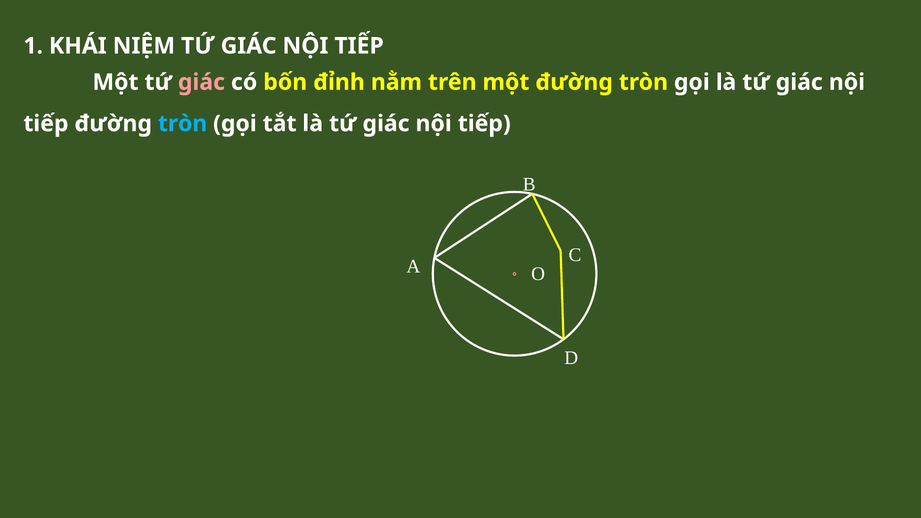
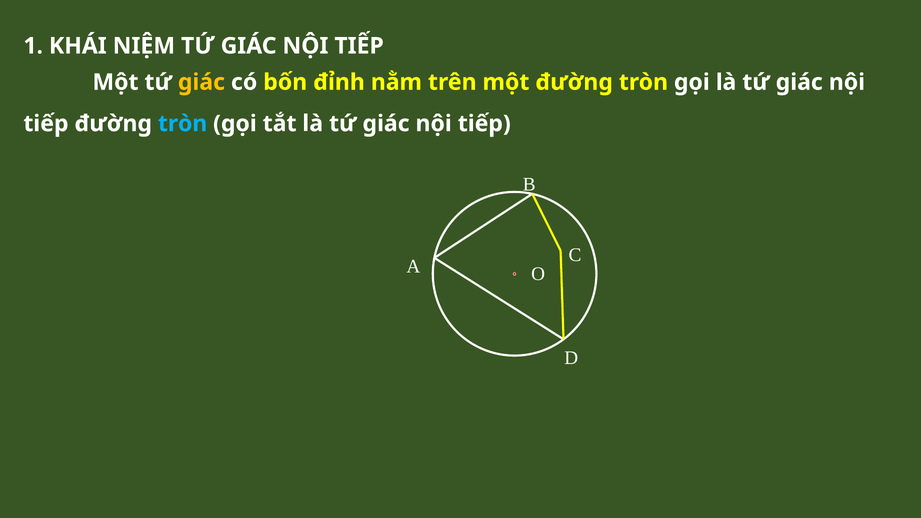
giác at (201, 82) colour: pink -> yellow
